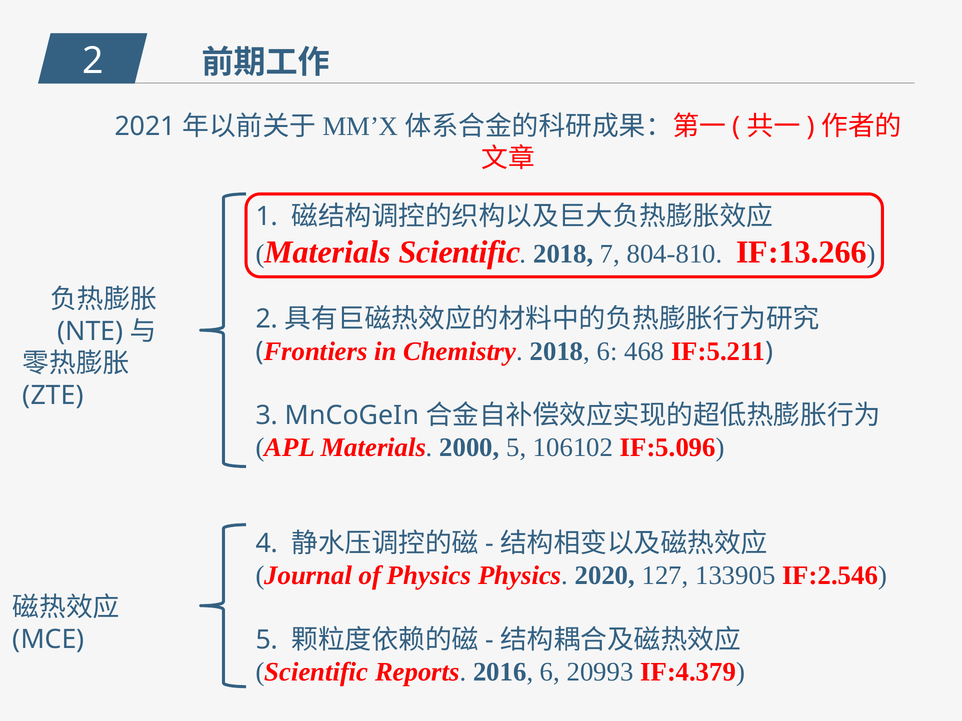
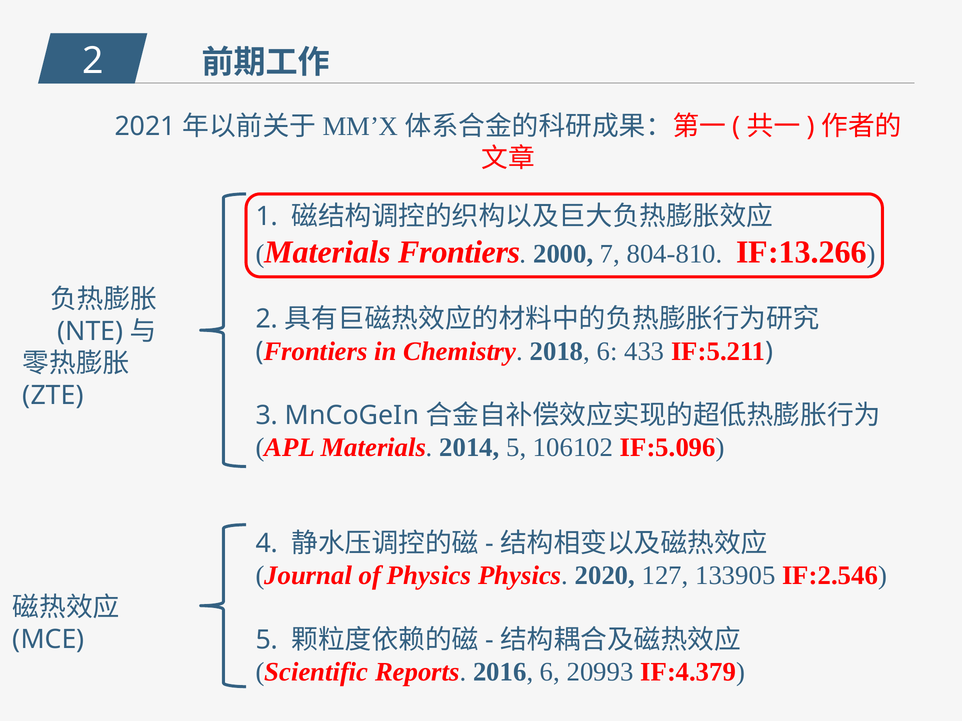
Materials Scientific: Scientific -> Frontiers
2018 at (563, 254): 2018 -> 2000
468: 468 -> 433
2000: 2000 -> 2014
